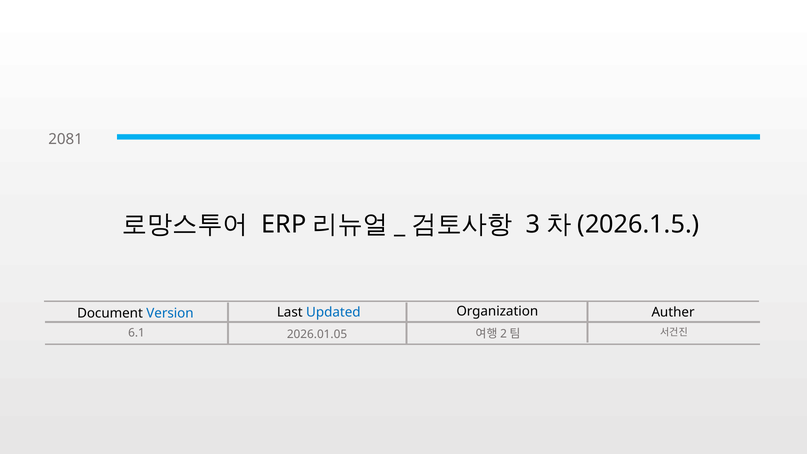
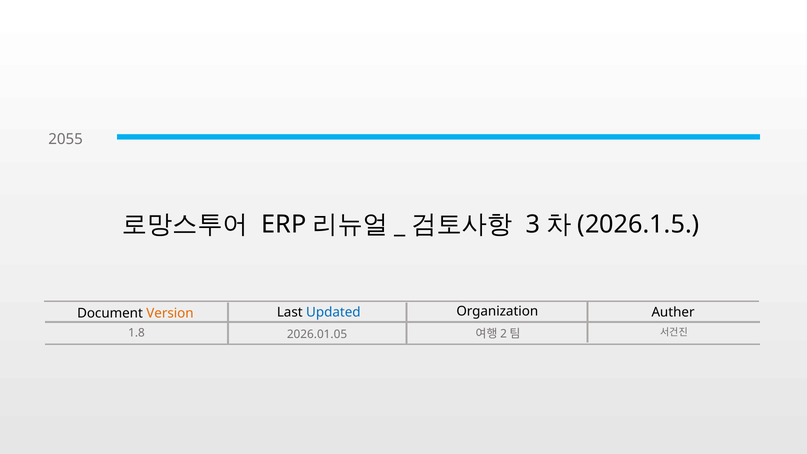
2081: 2081 -> 2055
Version colour: blue -> orange
6.1: 6.1 -> 1.8
